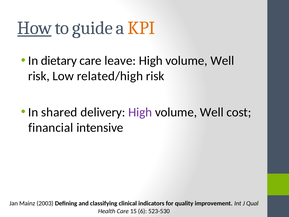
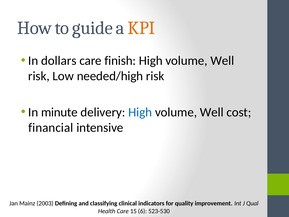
How underline: present -> none
dietary: dietary -> dollars
leave: leave -> finish
related/high: related/high -> needed/high
shared: shared -> minute
High at (140, 112) colour: purple -> blue
